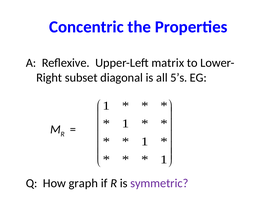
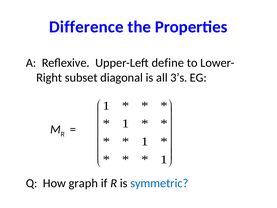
Concentric: Concentric -> Difference
matrix: matrix -> define
5’s: 5’s -> 3’s
symmetric colour: purple -> blue
